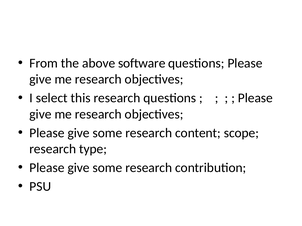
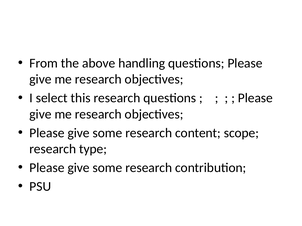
software: software -> handling
